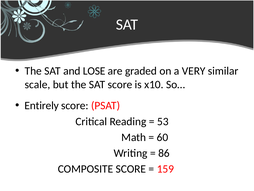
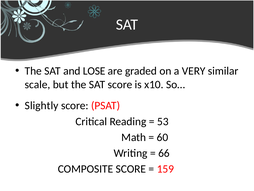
Entirely: Entirely -> Slightly
86: 86 -> 66
